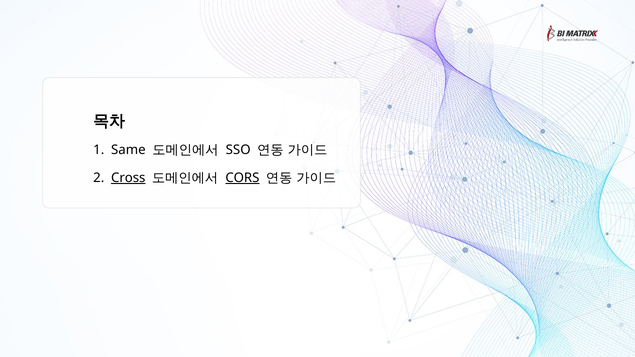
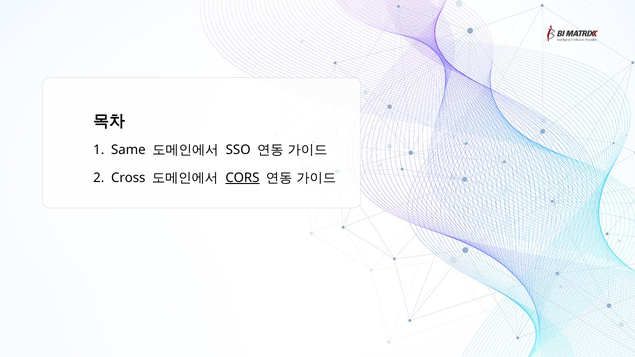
Cross underline: present -> none
